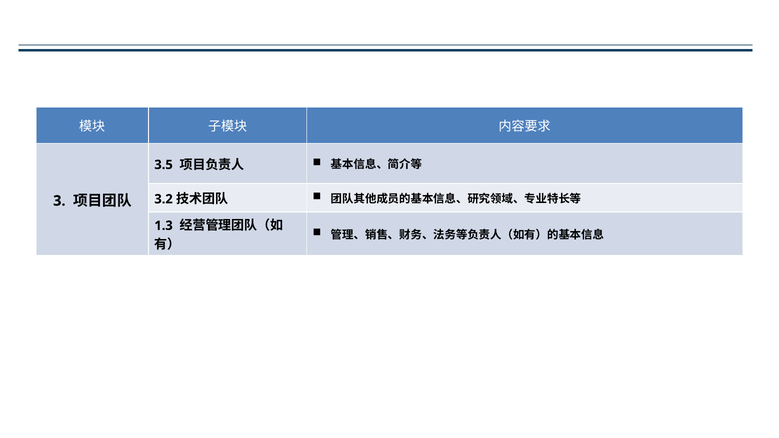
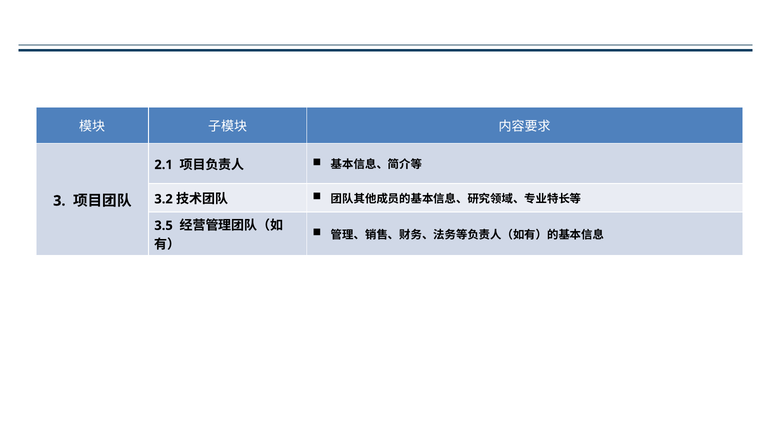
3.5: 3.5 -> 2.1
1.3: 1.3 -> 3.5
